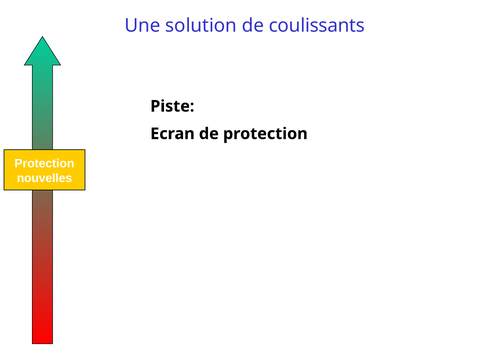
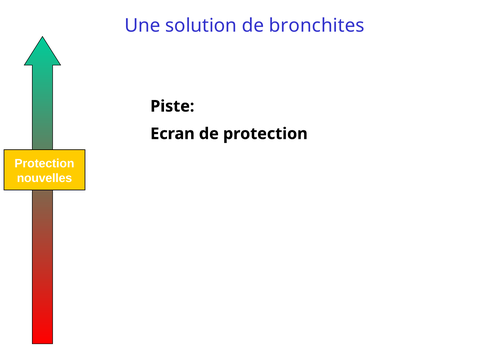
coulissants: coulissants -> bronchites
